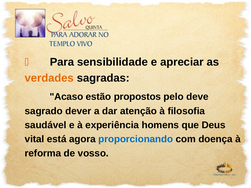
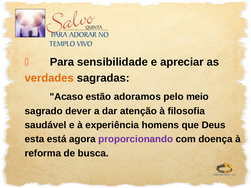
propostos: propostos -> adoramos
deve: deve -> meio
vital: vital -> esta
proporcionando colour: blue -> purple
vosso: vosso -> busca
